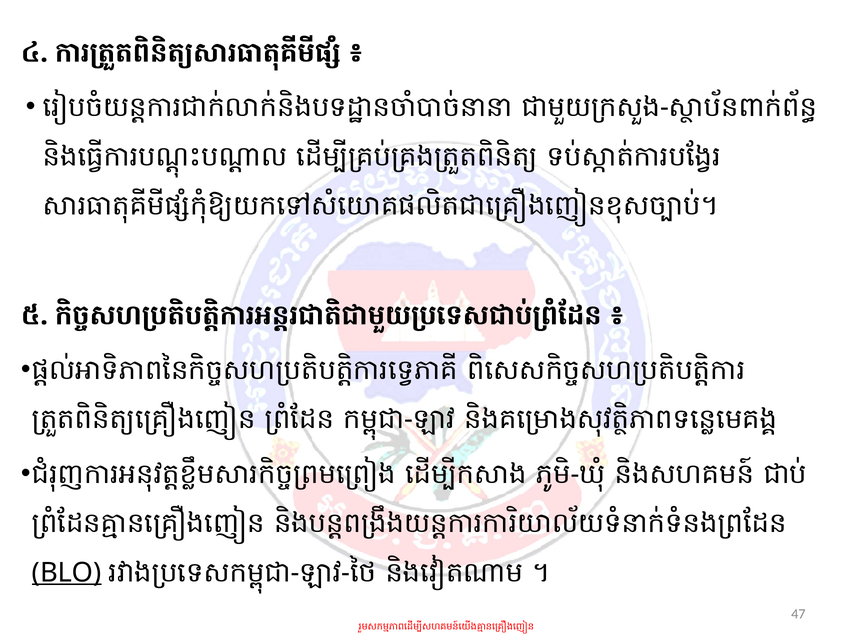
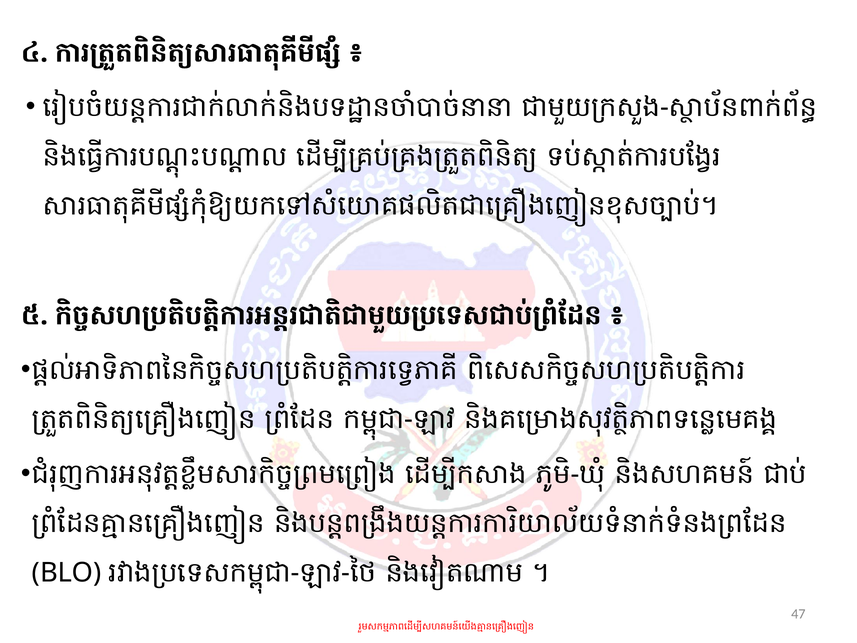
BLO underline: present -> none
